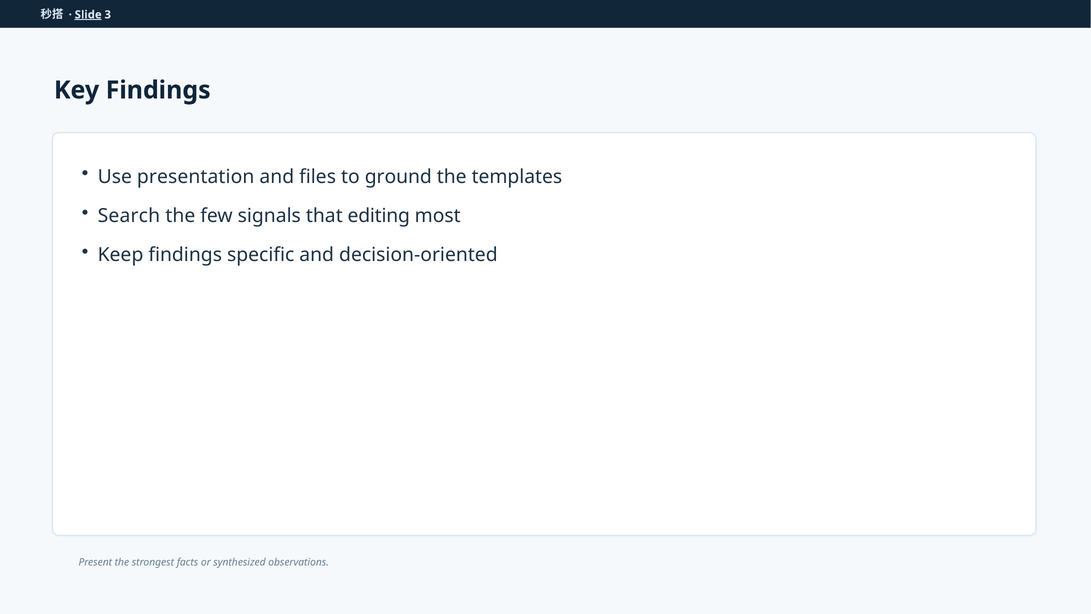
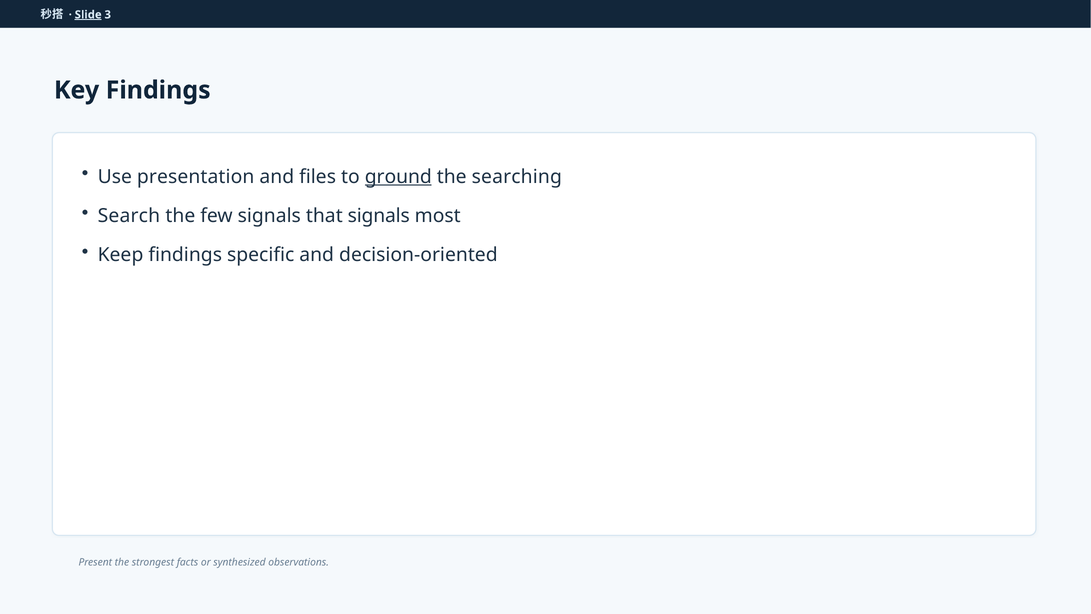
ground underline: none -> present
templates: templates -> searching
that editing: editing -> signals
